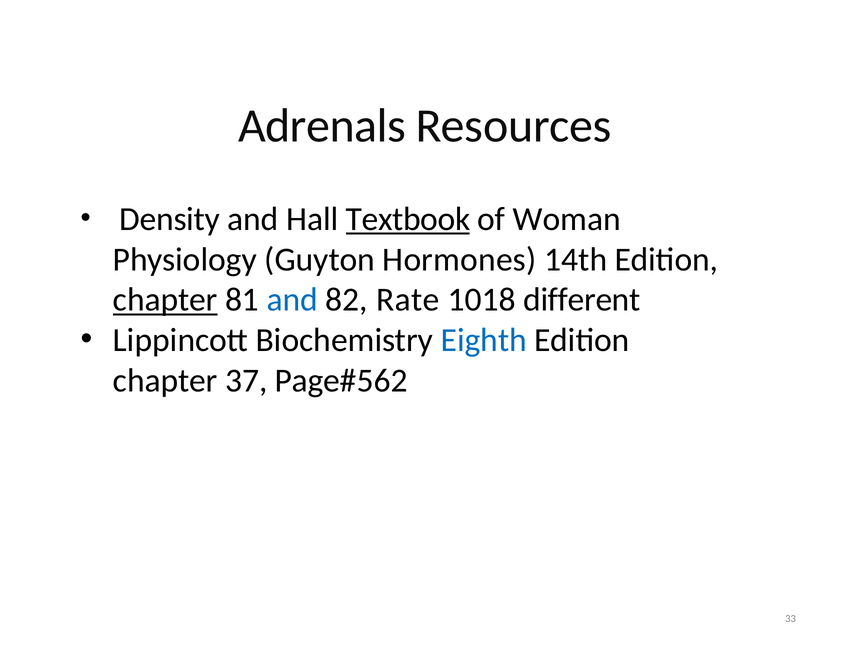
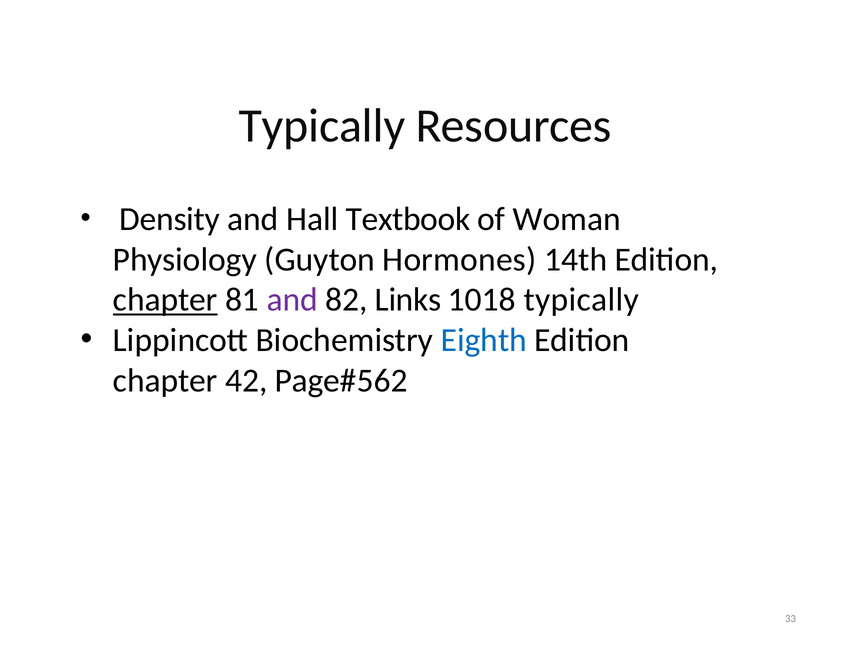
Adrenals at (322, 126): Adrenals -> Typically
Textbook underline: present -> none
and at (292, 300) colour: blue -> purple
Rate: Rate -> Links
1018 different: different -> typically
37: 37 -> 42
